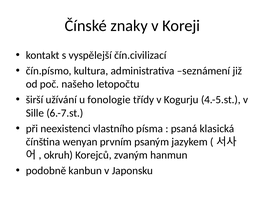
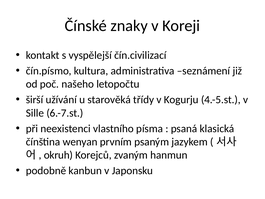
fonologie: fonologie -> starověká
